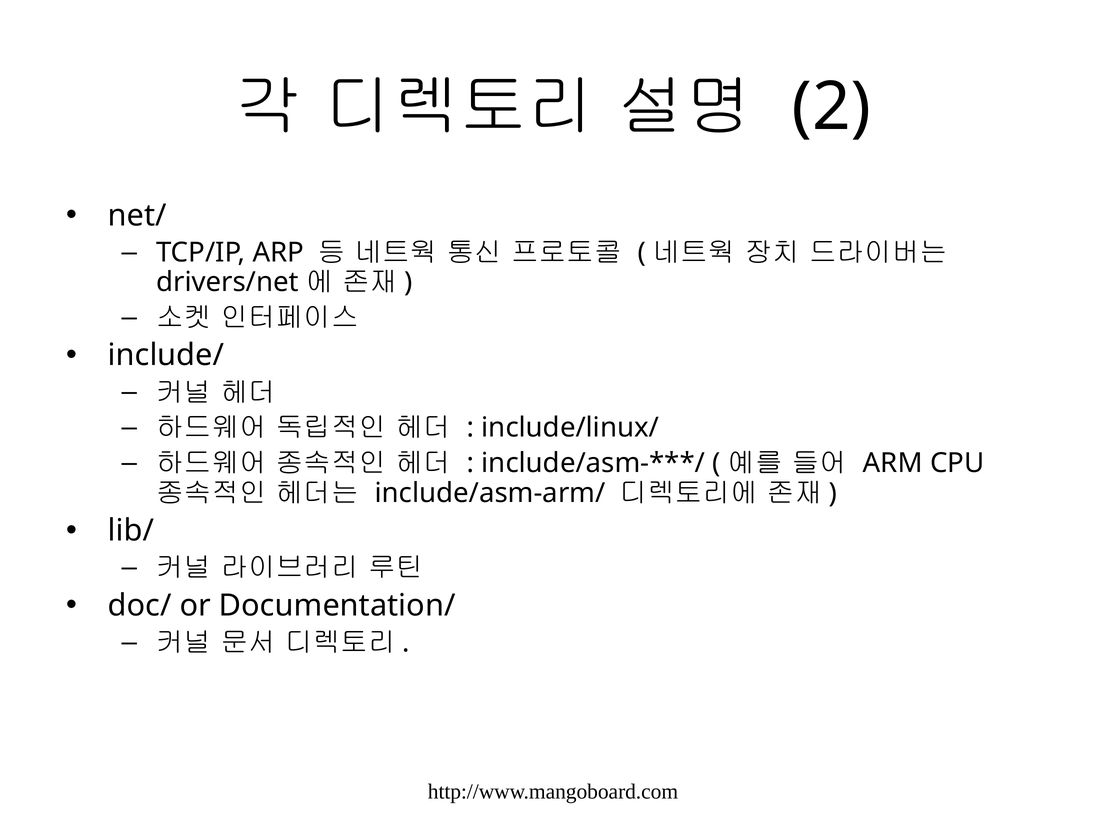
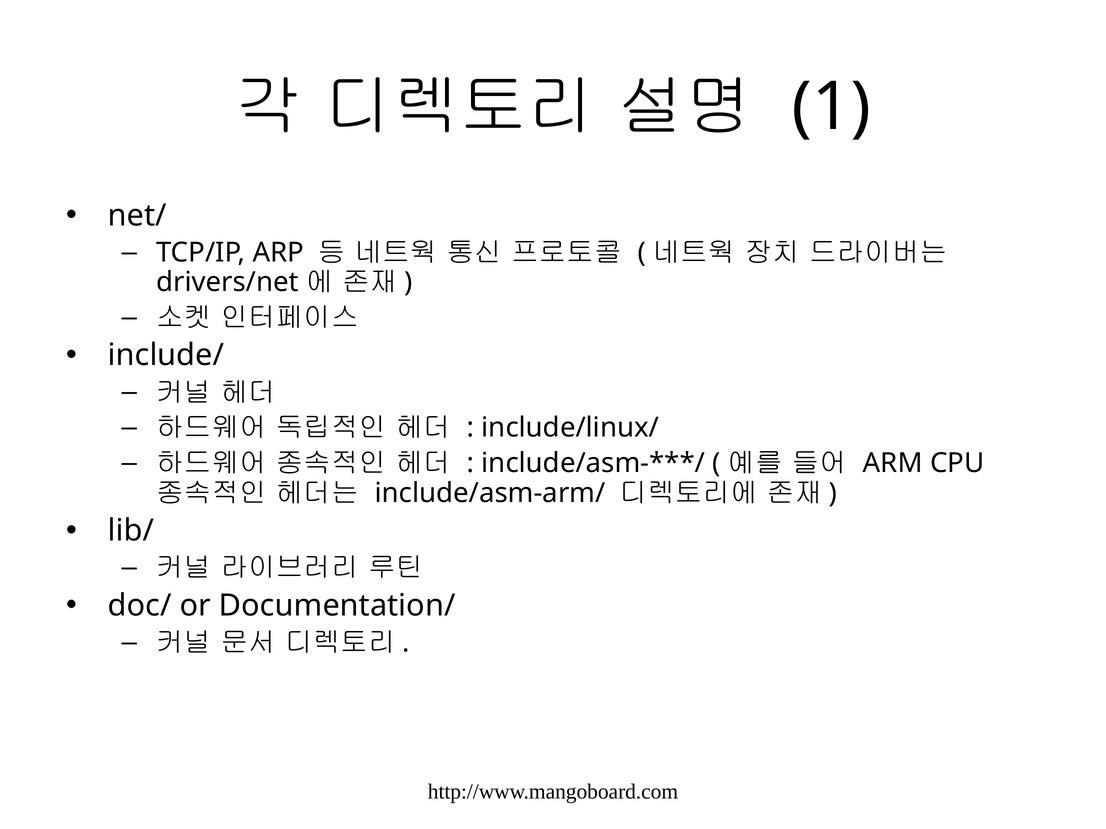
2: 2 -> 1
